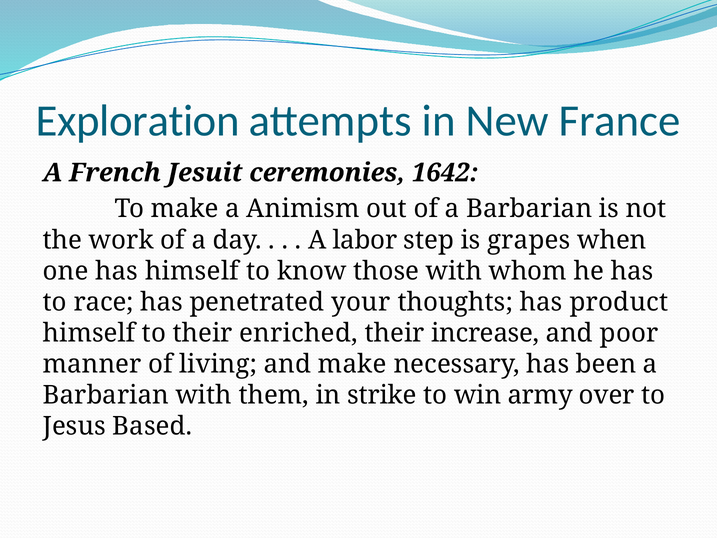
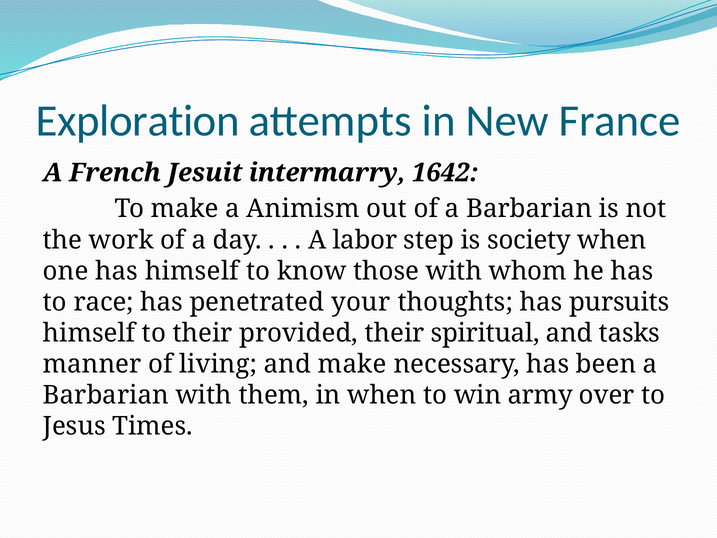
ceremonies: ceremonies -> intermarry
grapes: grapes -> society
product: product -> pursuits
enriched: enriched -> provided
increase: increase -> spiritual
poor: poor -> tasks
in strike: strike -> when
Based: Based -> Times
